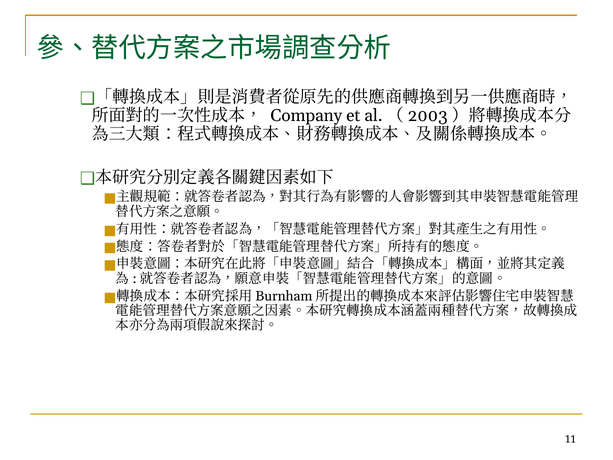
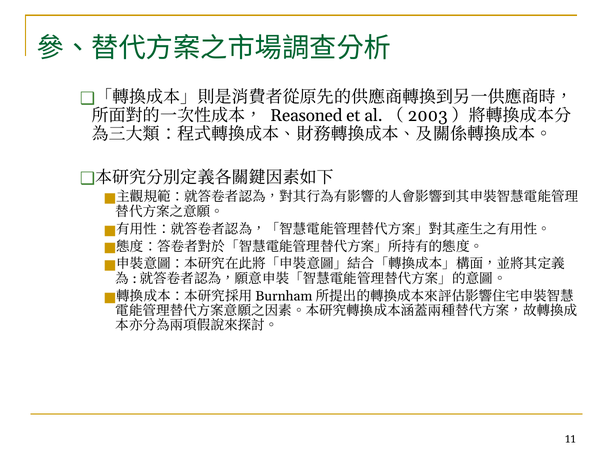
Company: Company -> Reasoned
